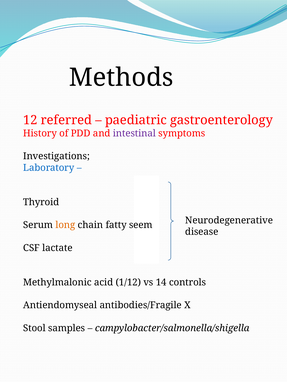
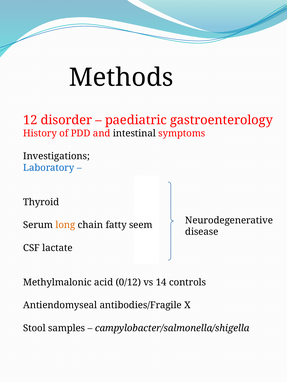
referred: referred -> disorder
intestinal colour: purple -> black
1/12: 1/12 -> 0/12
